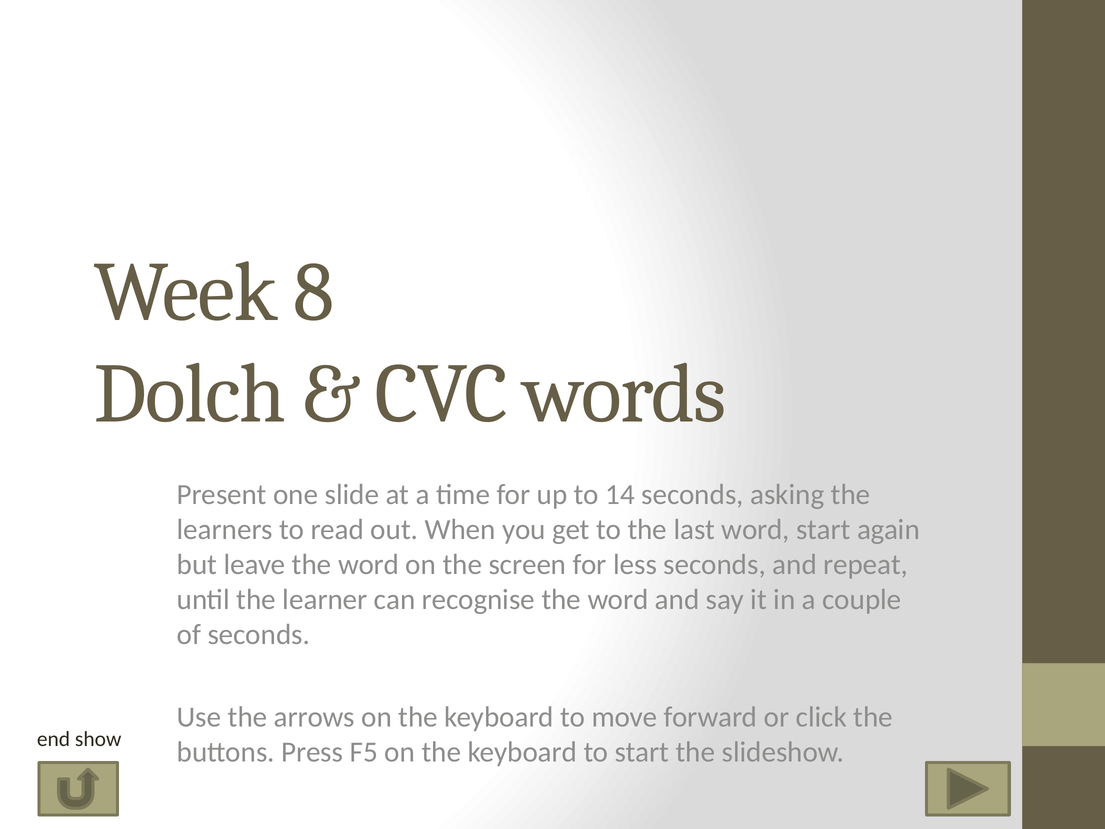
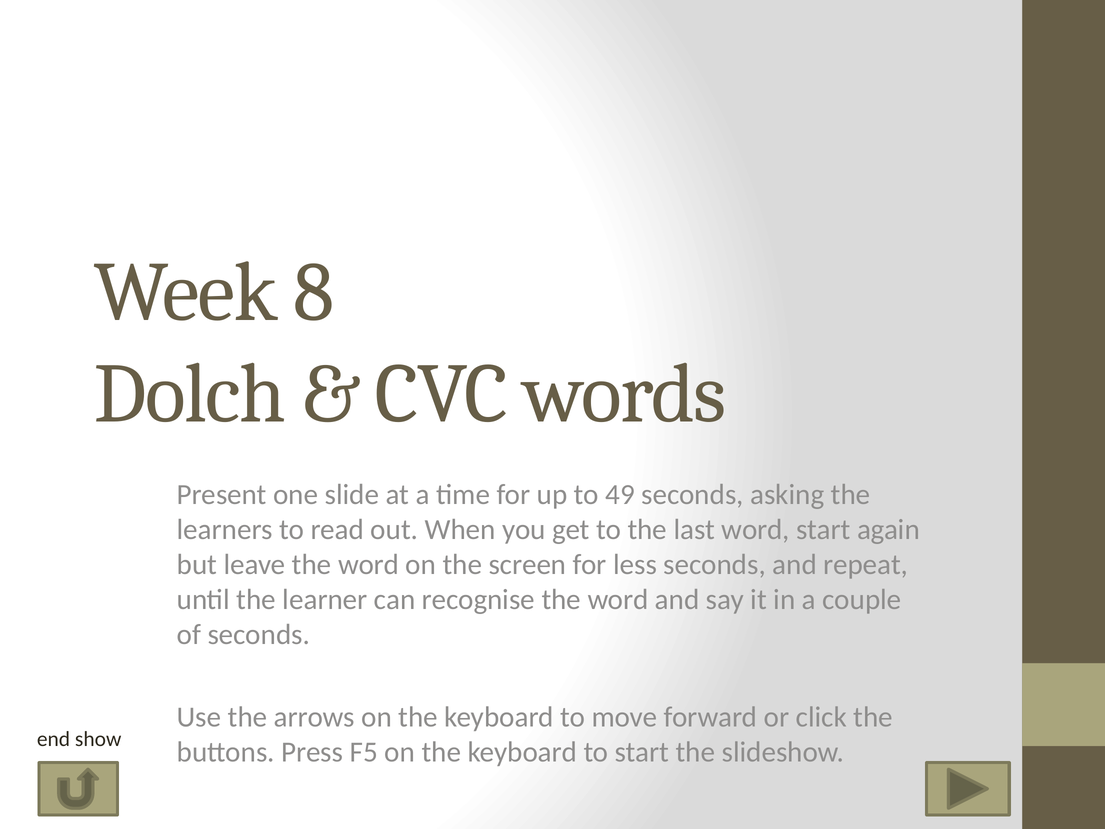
14: 14 -> 49
